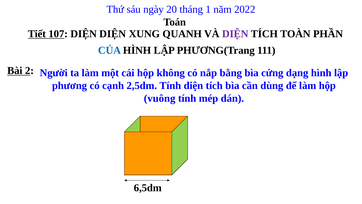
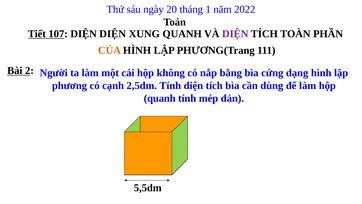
CỦA colour: blue -> orange
vuông at (160, 98): vuông -> quanh
6,5dm: 6,5dm -> 5,5dm
